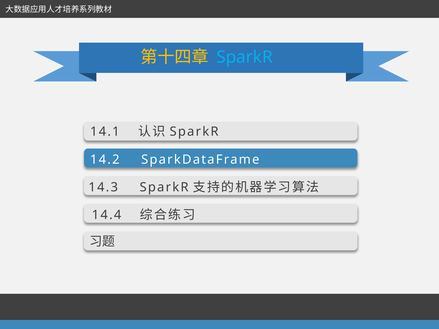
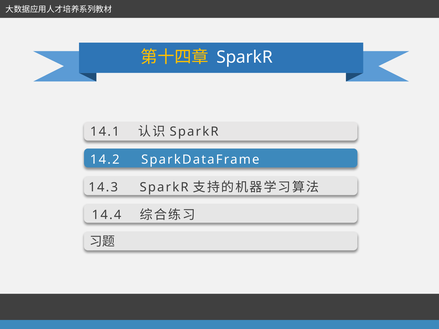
SparkR at (245, 57) colour: light blue -> white
